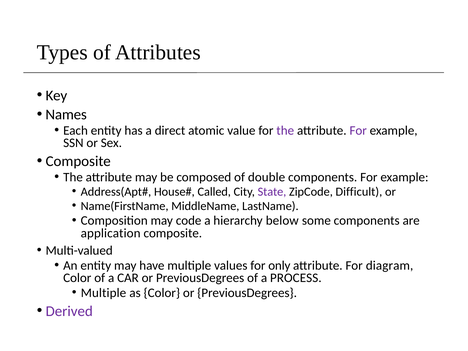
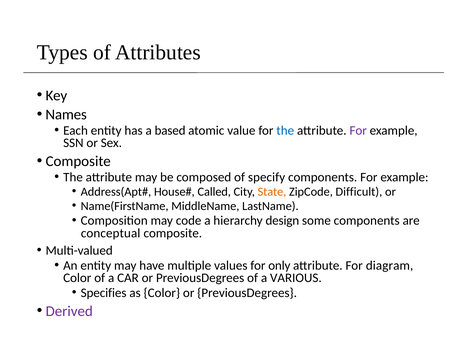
direct: direct -> based
the at (285, 131) colour: purple -> blue
double: double -> specify
State colour: purple -> orange
below: below -> design
application: application -> conceptual
PROCESS: PROCESS -> VARIOUS
Multiple at (103, 293): Multiple -> Specifies
